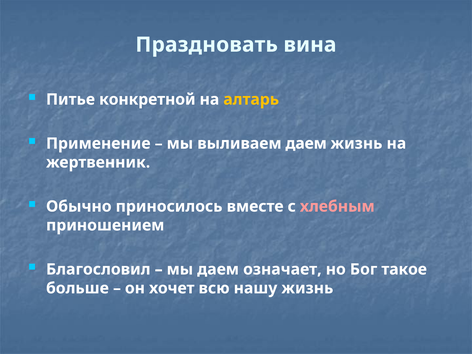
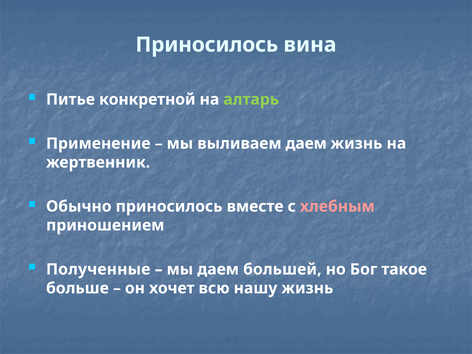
Праздновать at (207, 45): Праздновать -> Приносилось
алтарь colour: yellow -> light green
Благословил: Благословил -> Полученные
означает: означает -> большей
